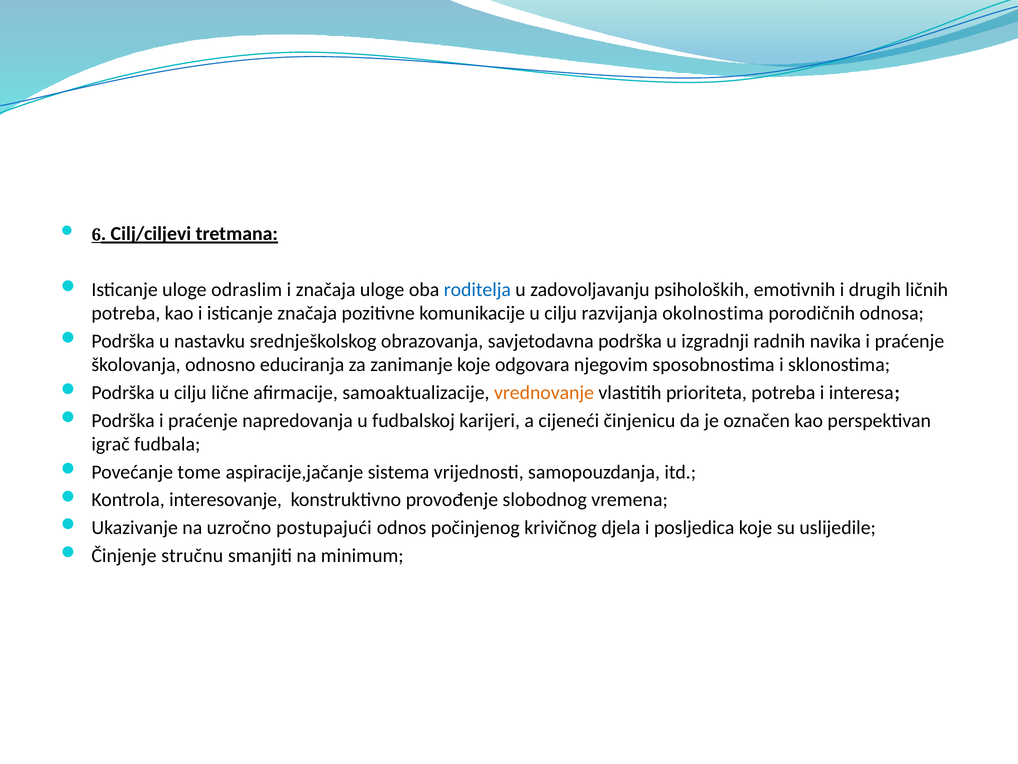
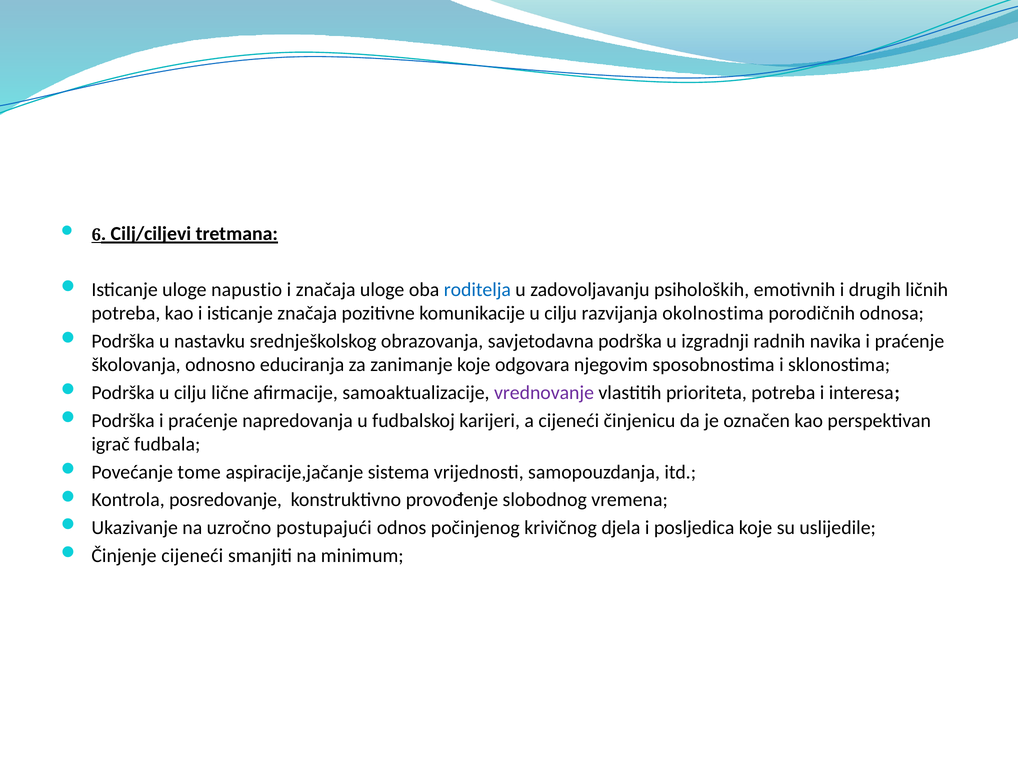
odraslim: odraslim -> napustio
vrednovanje colour: orange -> purple
interesovanje: interesovanje -> posredovanje
Činjenje stručnu: stručnu -> cijeneći
